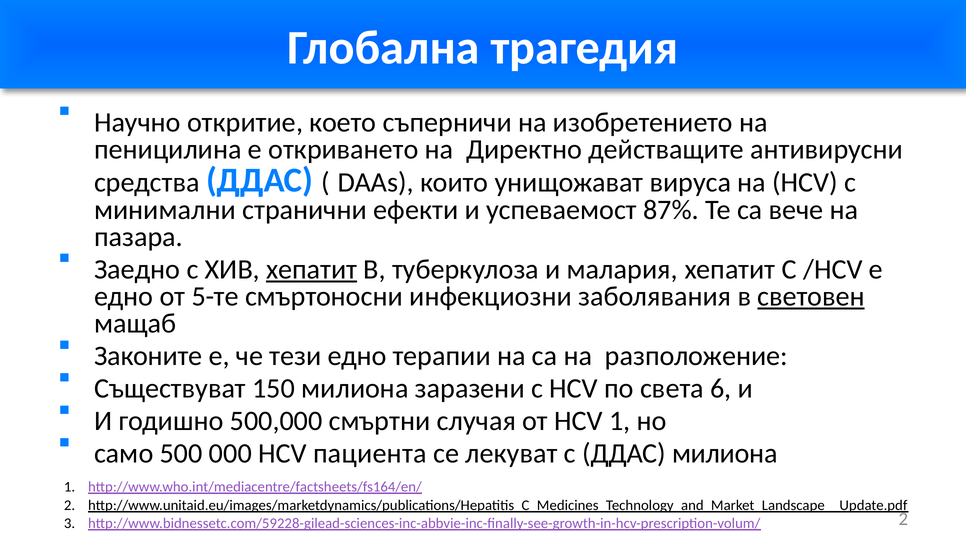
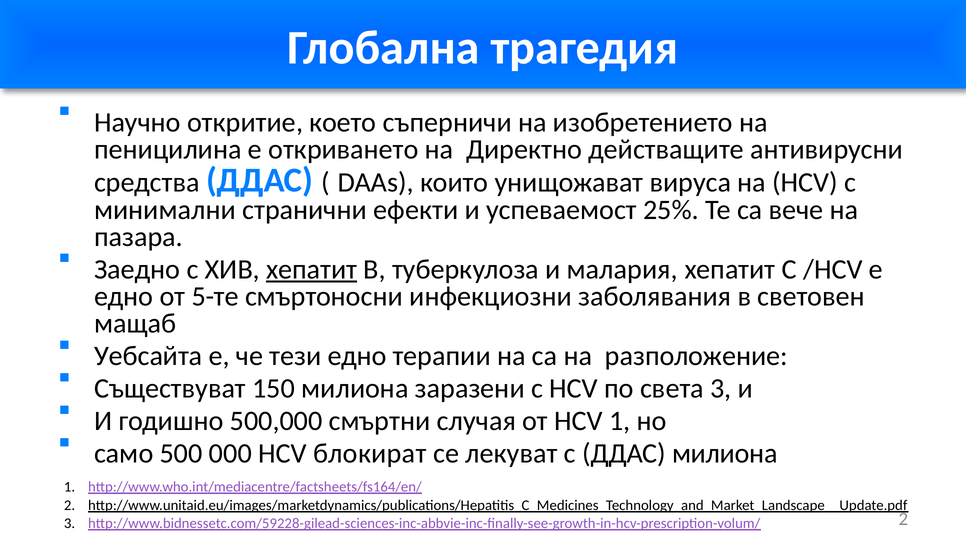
87%: 87% -> 25%
световен underline: present -> none
Законите: Законите -> Уебсайта
света 6: 6 -> 3
пациента: пациента -> блокират
